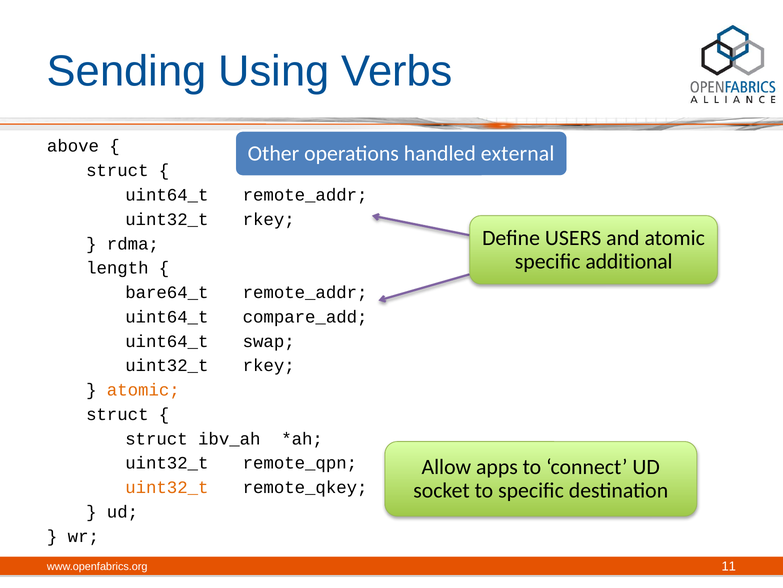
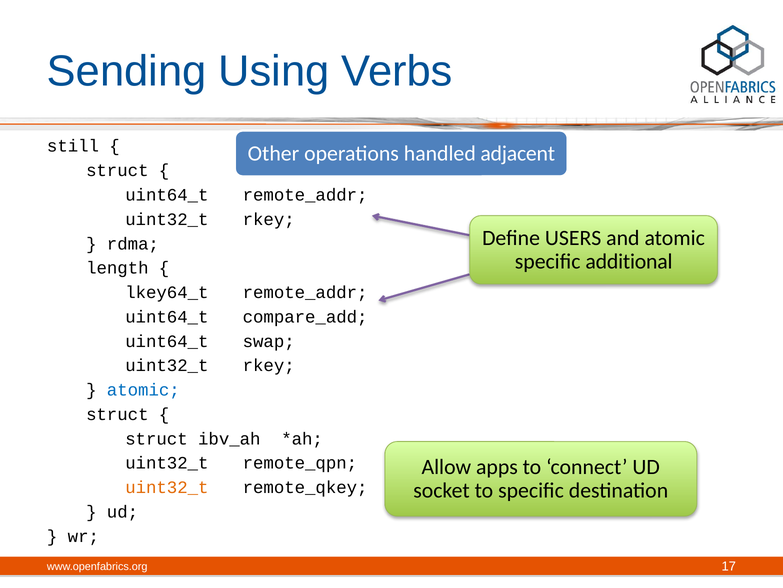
above: above -> still
external: external -> adjacent
bare64_t: bare64_t -> lkey64_t
atomic at (143, 390) colour: orange -> blue
11: 11 -> 17
